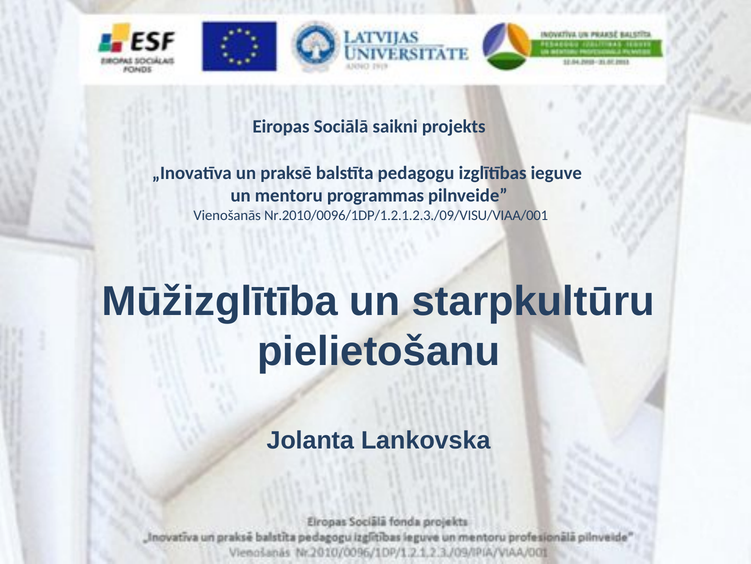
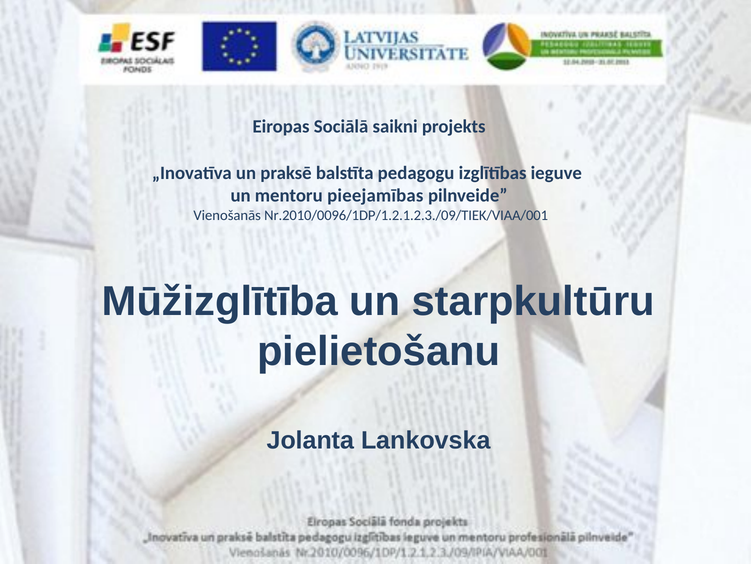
programmas: programmas -> pieejamības
Nr.2010/0096/1DP/1.2.1.2.3./09/VISU/VIAA/001: Nr.2010/0096/1DP/1.2.1.2.3./09/VISU/VIAA/001 -> Nr.2010/0096/1DP/1.2.1.2.3./09/TIEK/VIAA/001
